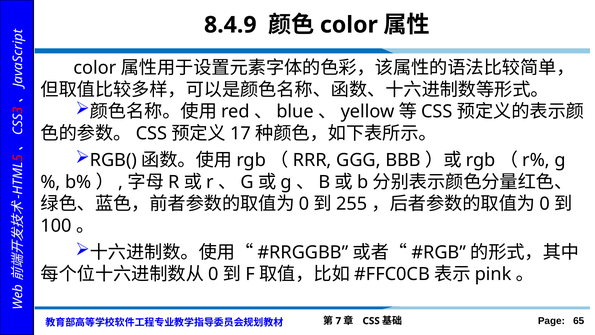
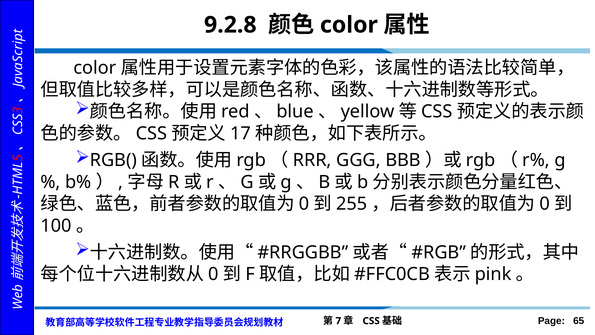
8.4.9: 8.4.9 -> 9.2.8
